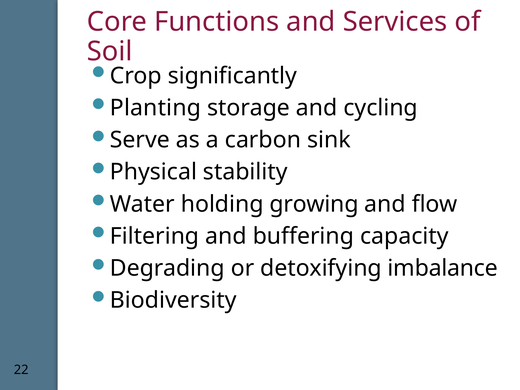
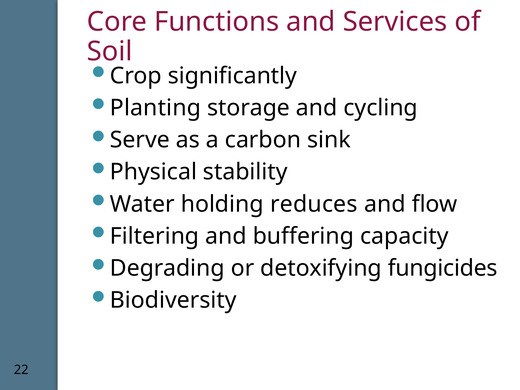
growing: growing -> reduces
imbalance: imbalance -> fungicides
